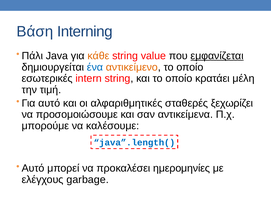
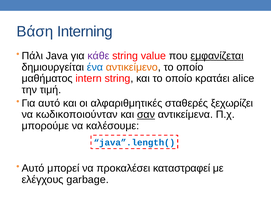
κάθε colour: orange -> purple
εσωτερικές: εσωτερικές -> μαθήματος
μέλη: μέλη -> alice
προσομοιώσουμε: προσομοιώσουμε -> κωδικοποιούνταν
σαν underline: none -> present
ημερομηνίες: ημερομηνίες -> καταστραφεί
